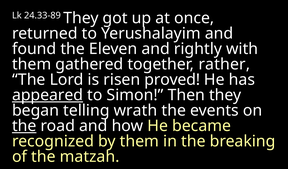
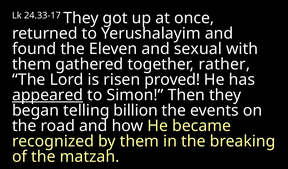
24.33-89: 24.33-89 -> 24.33-17
rightly: rightly -> sexual
wrath: wrath -> billion
the at (24, 126) underline: present -> none
